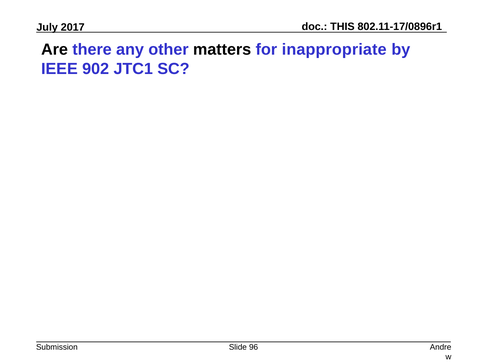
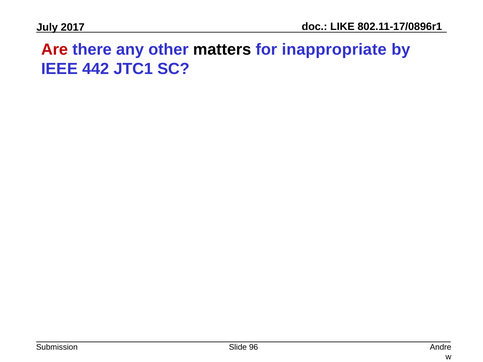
THIS: THIS -> LIKE
Are colour: black -> red
902: 902 -> 442
